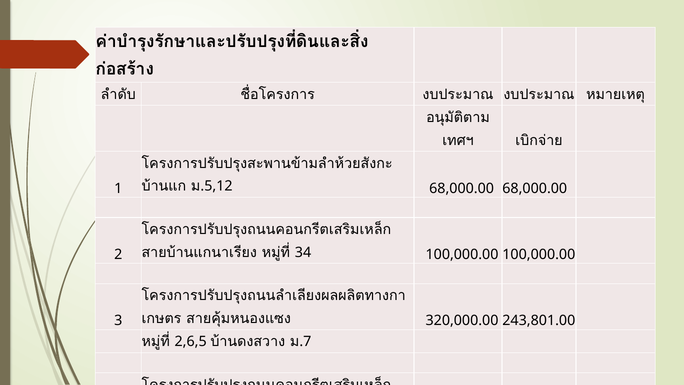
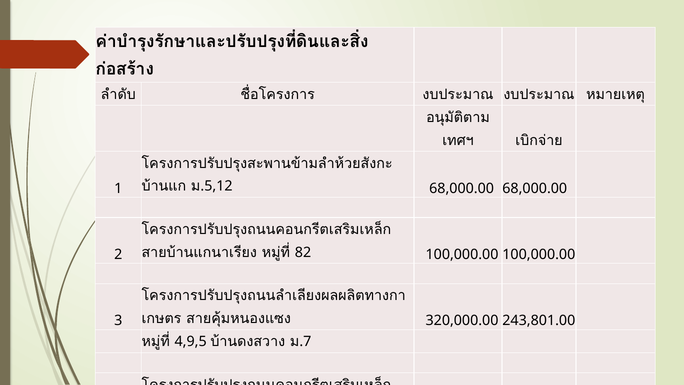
34: 34 -> 82
2,6,5: 2,6,5 -> 4,9,5
